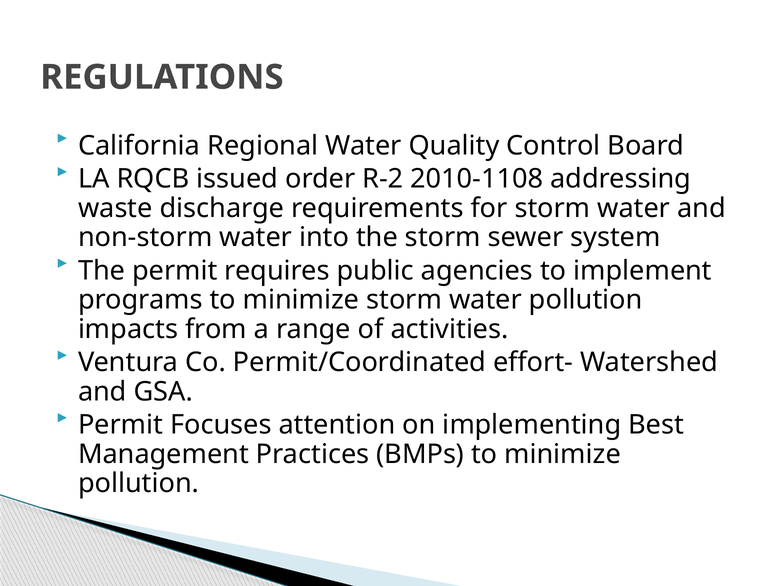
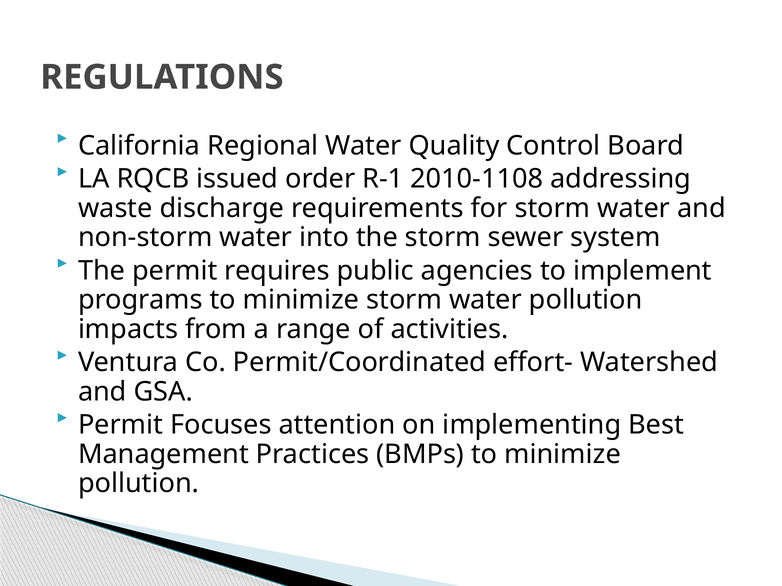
R-2: R-2 -> R-1
